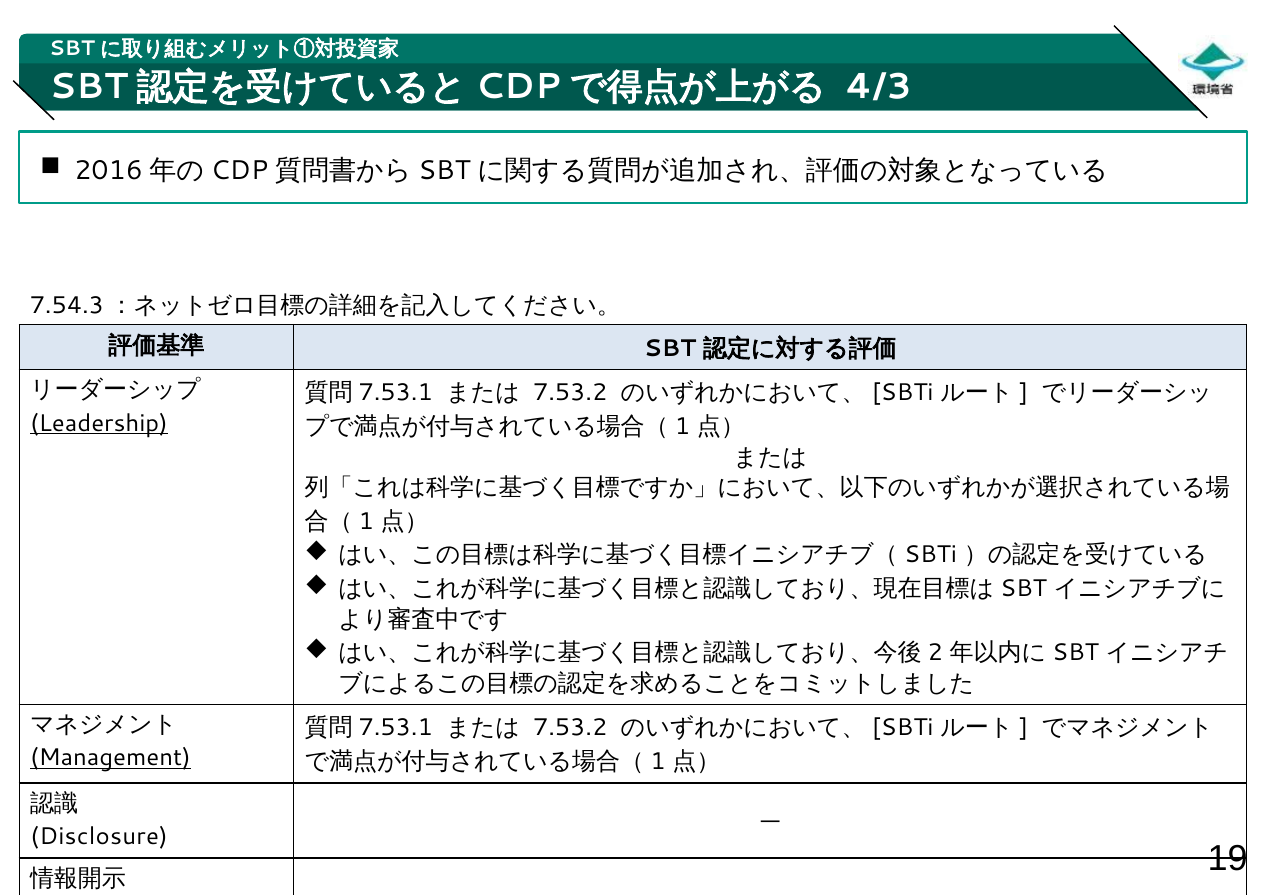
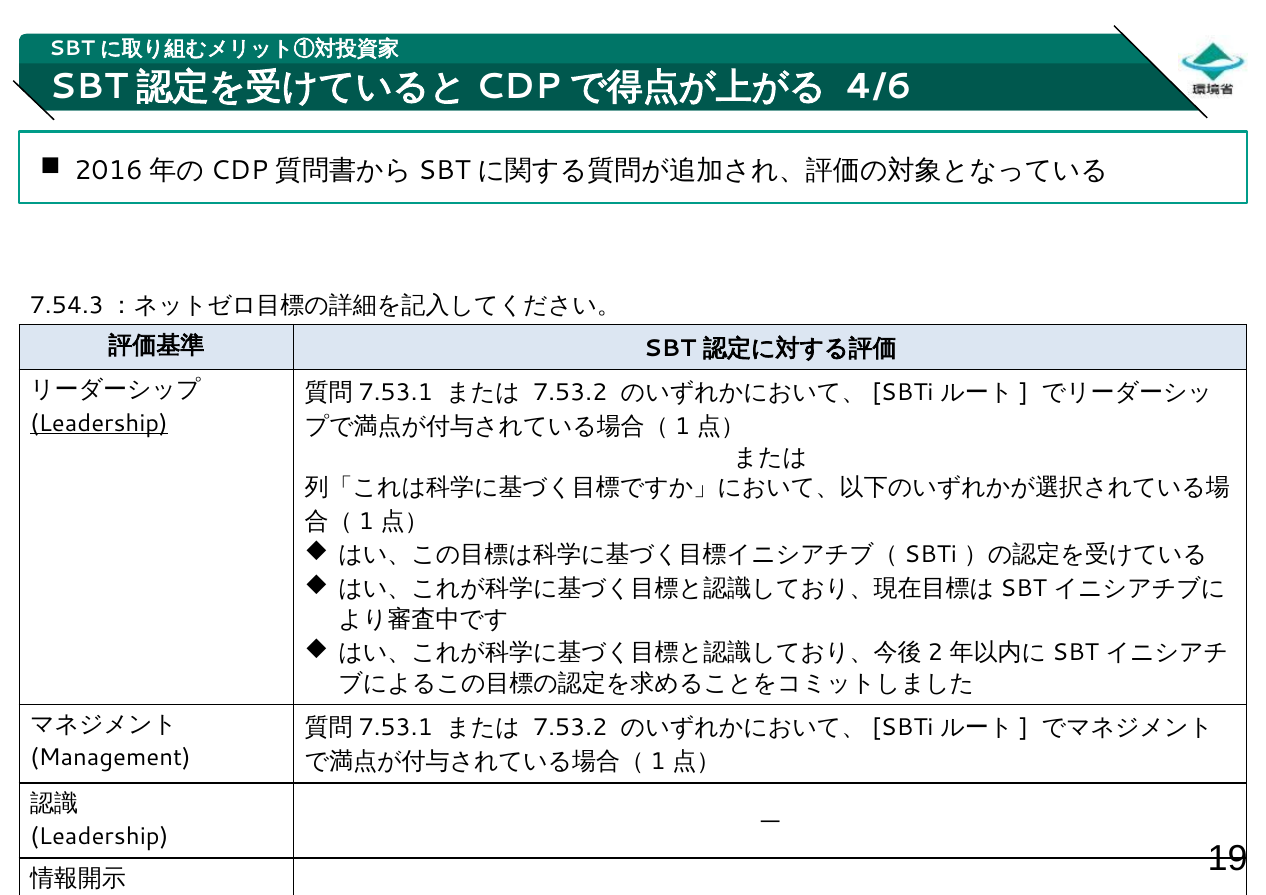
4/3: 4/3 -> 4/6
Management underline: present -> none
Disclosure at (99, 837): Disclosure -> Leadership
